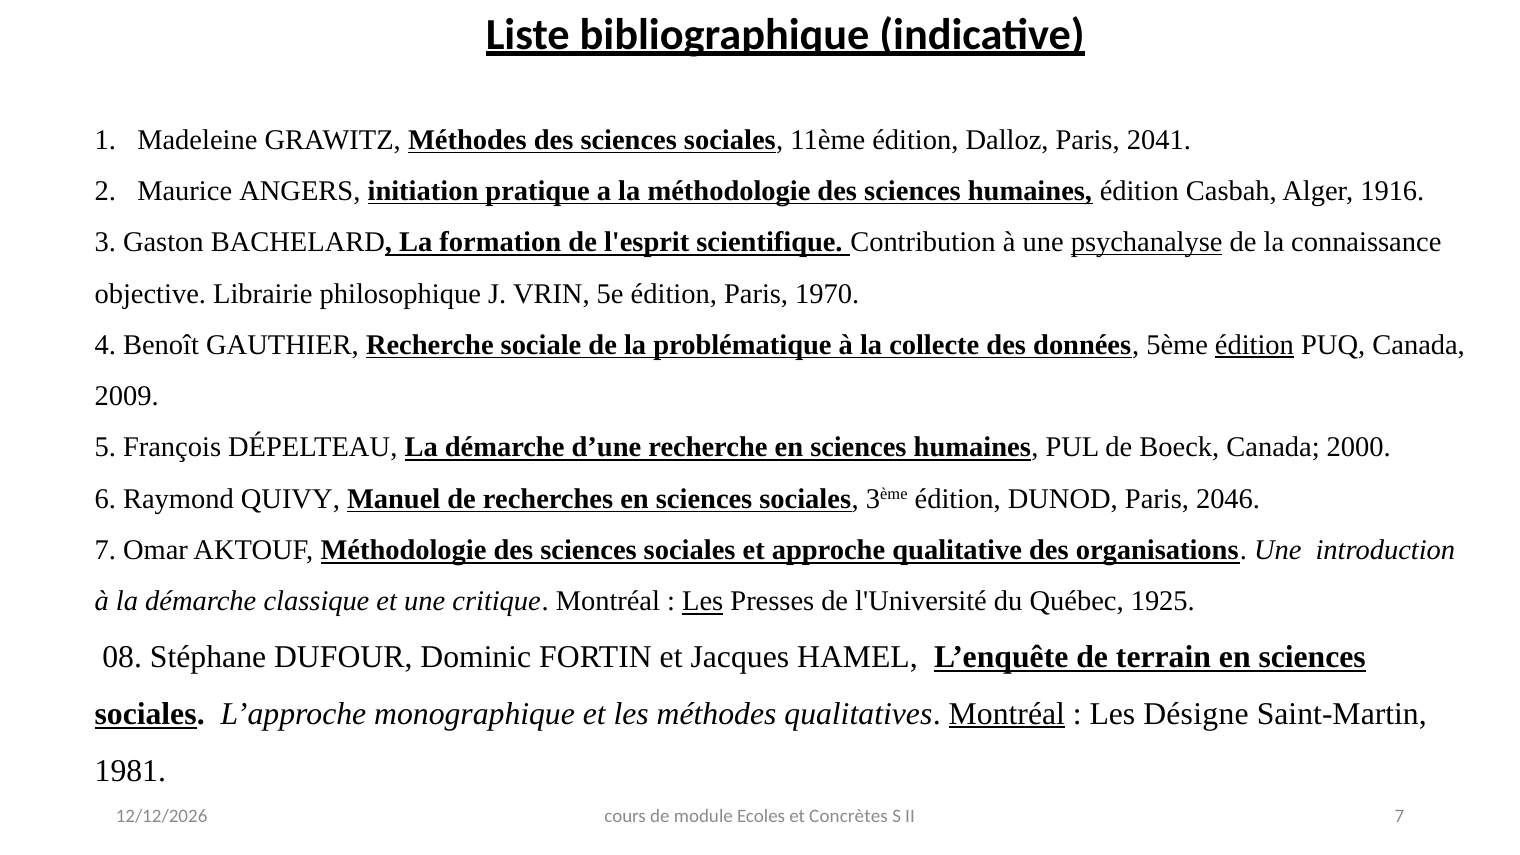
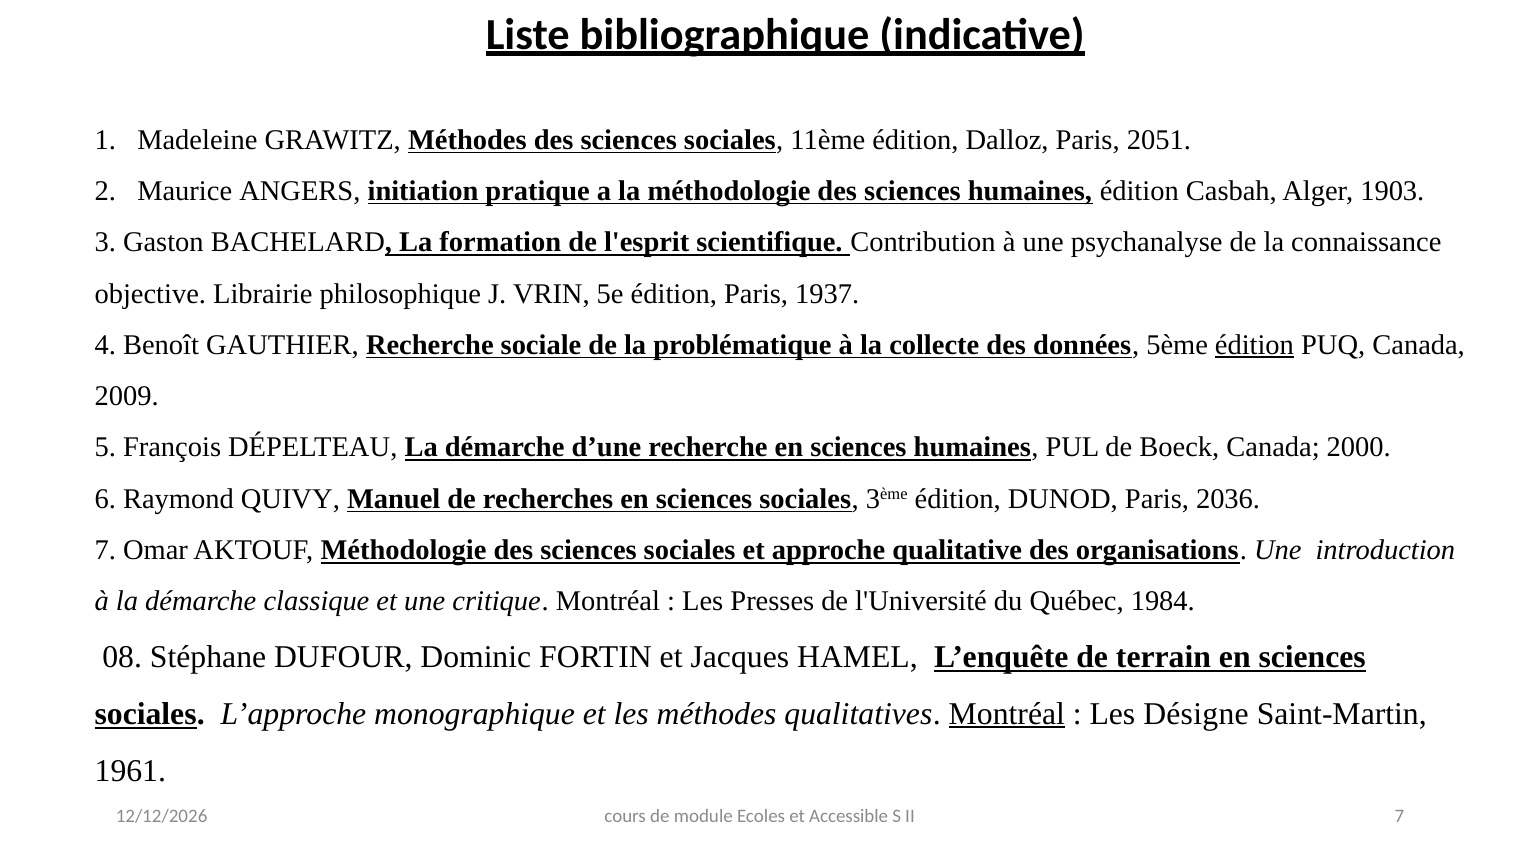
2041: 2041 -> 2051
1916: 1916 -> 1903
psychanalyse underline: present -> none
1970: 1970 -> 1937
2046: 2046 -> 2036
Les at (703, 601) underline: present -> none
1925: 1925 -> 1984
1981: 1981 -> 1961
Concrètes: Concrètes -> Accessible
